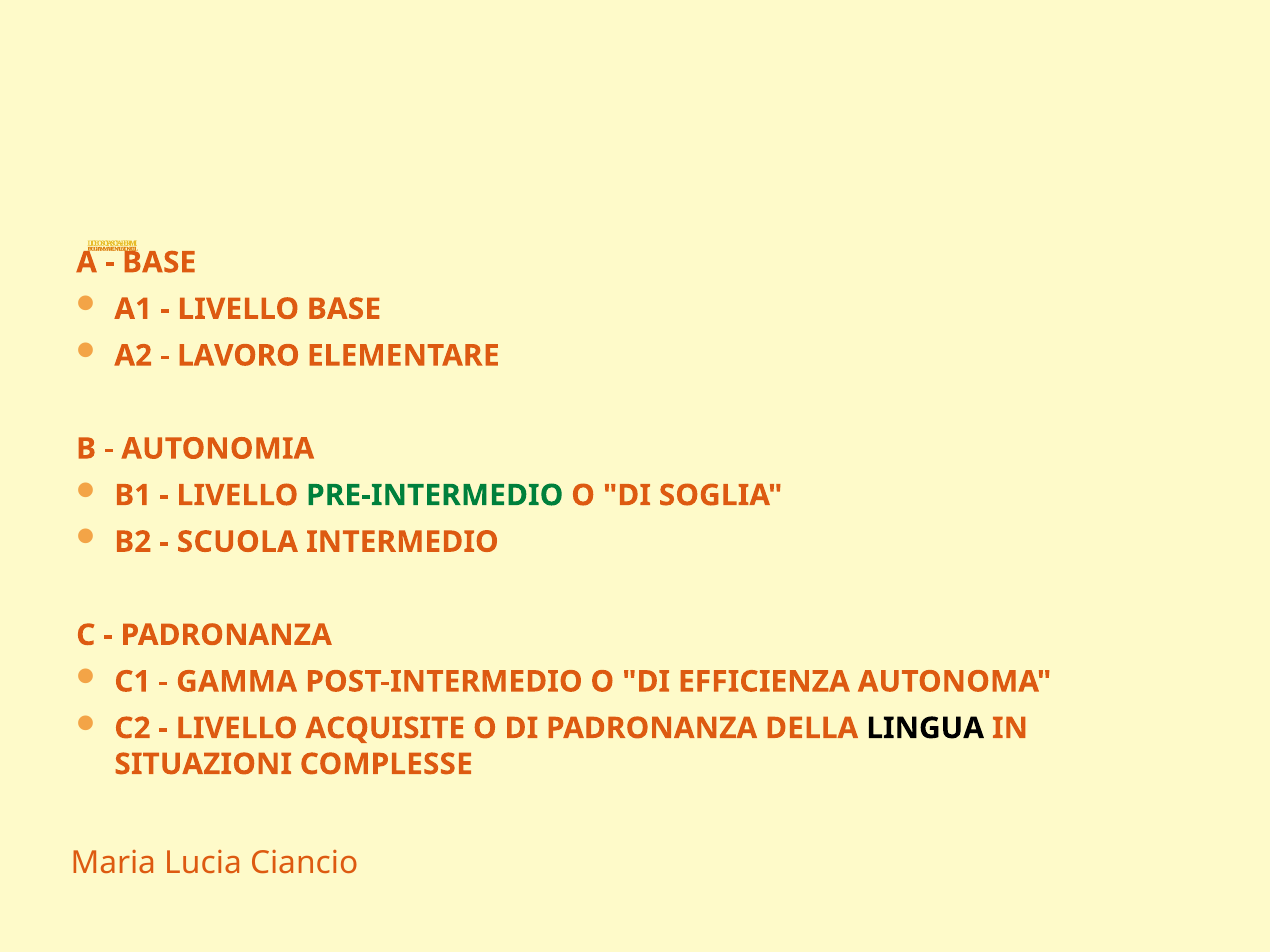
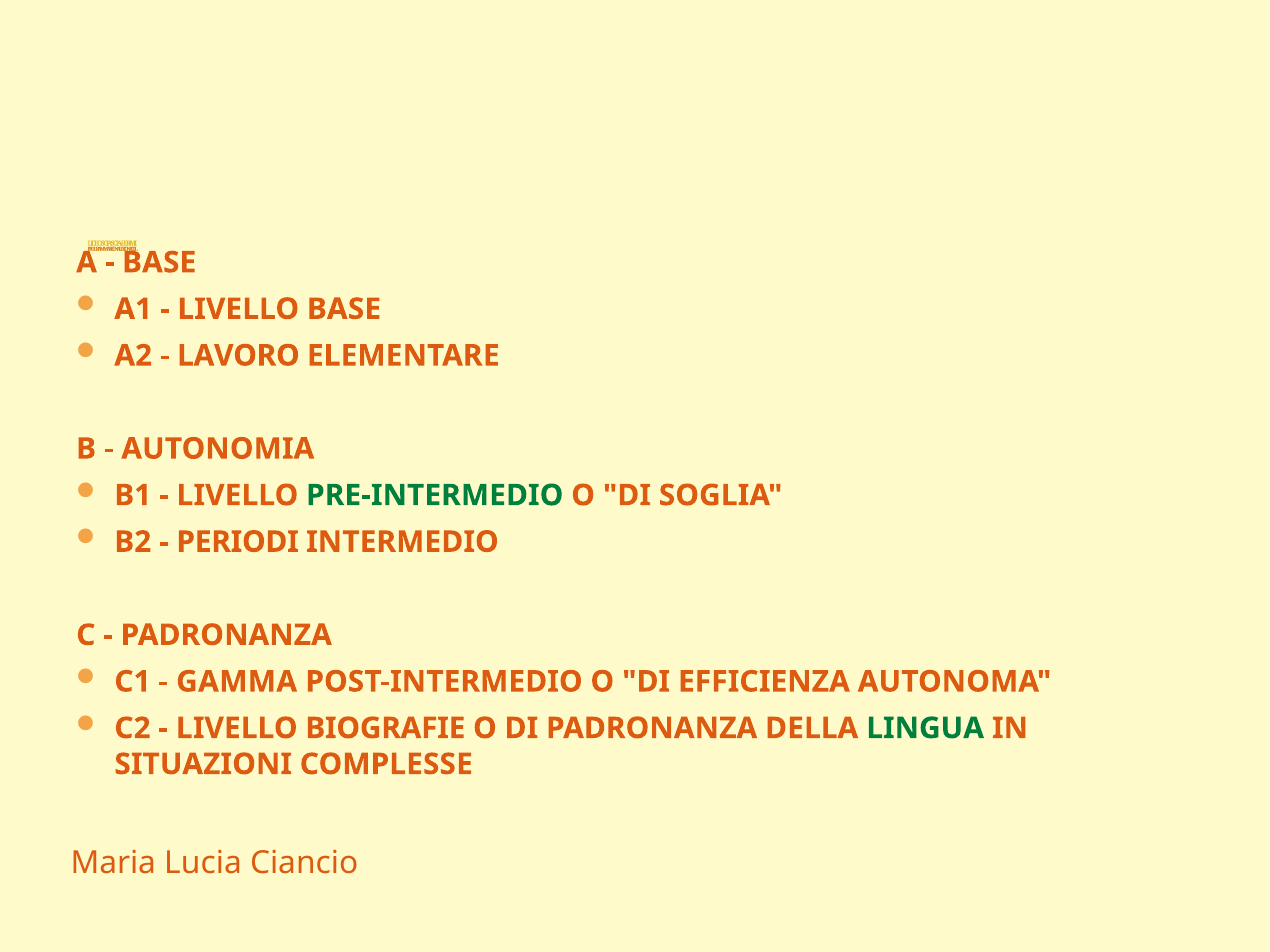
SCUOLA: SCUOLA -> PERIODI
ACQUISITE: ACQUISITE -> BIOGRAFIE
LINGUA colour: black -> green
